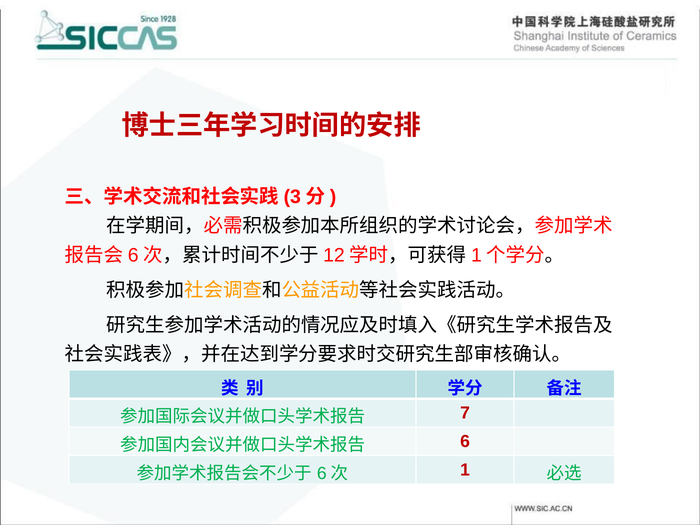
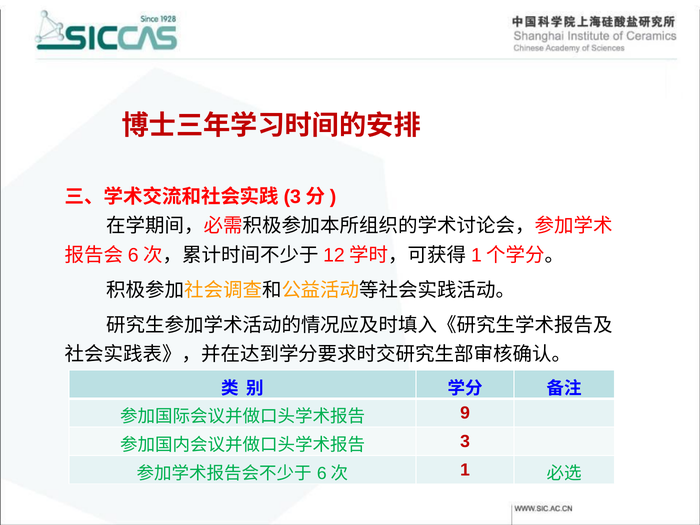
7: 7 -> 9
6: 6 -> 3
